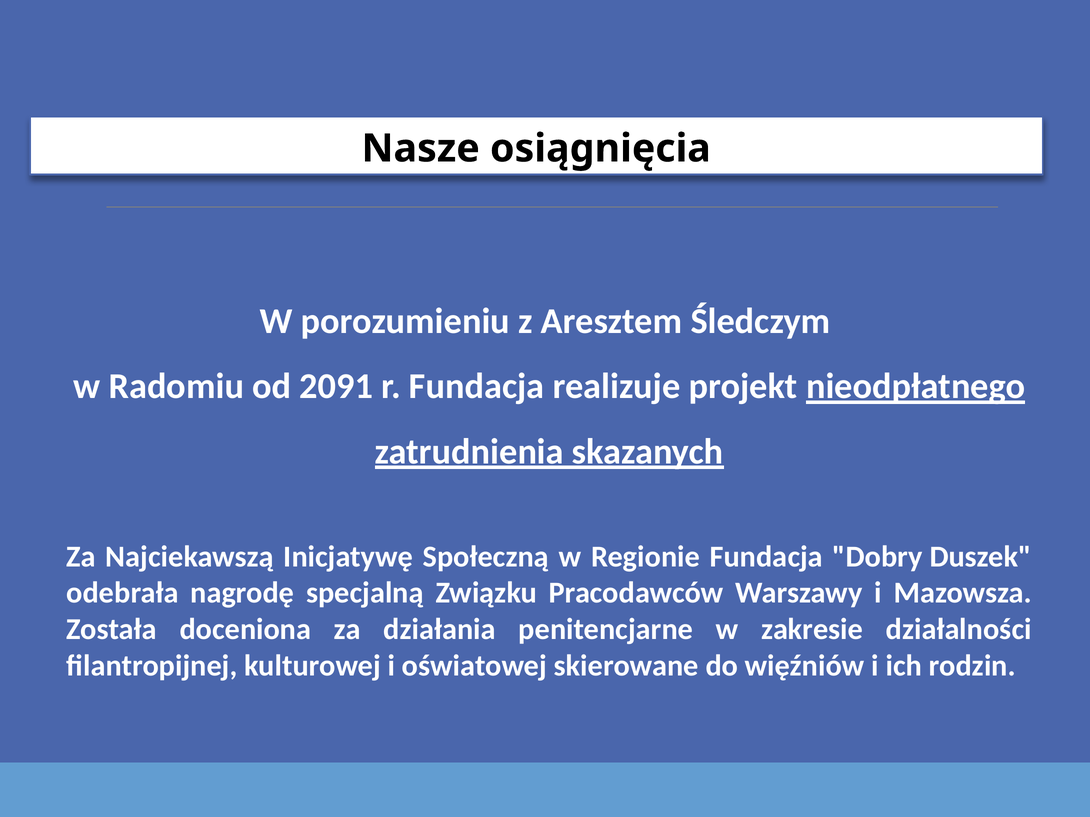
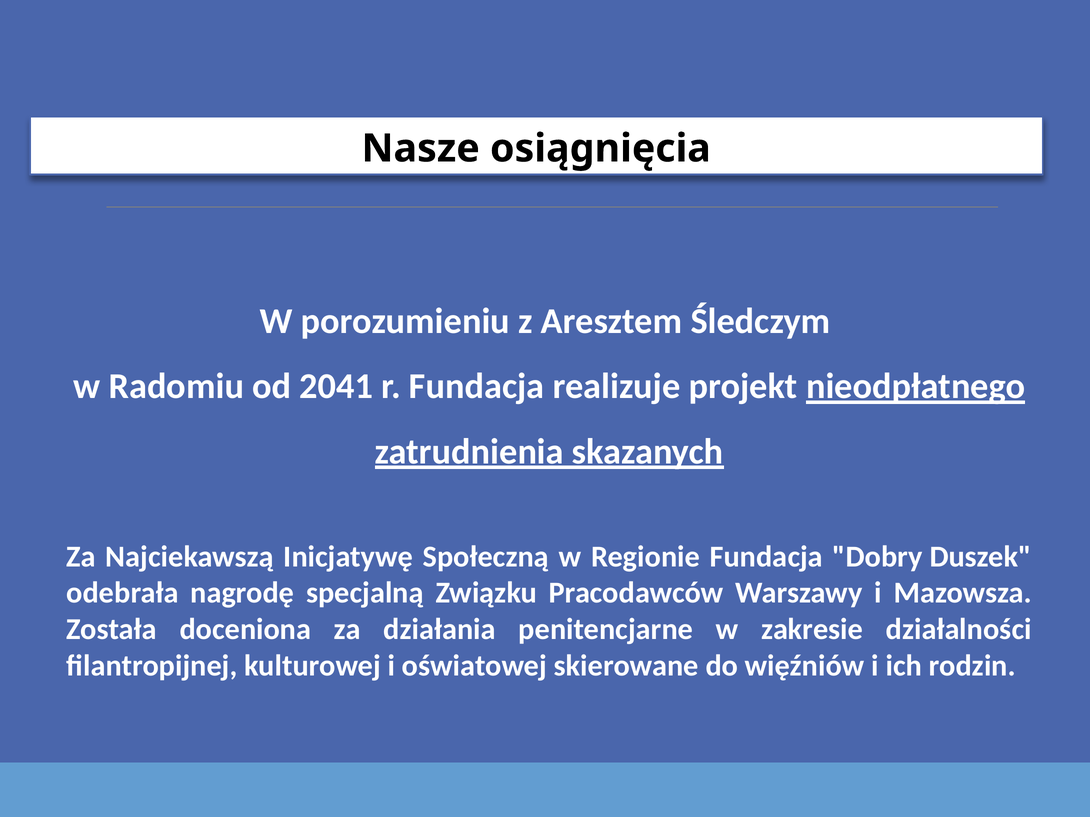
2091: 2091 -> 2041
